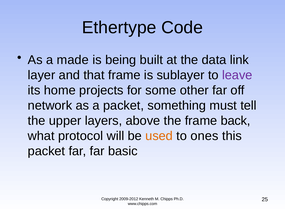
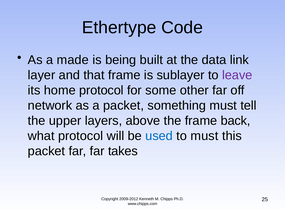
home projects: projects -> protocol
used colour: orange -> blue
to ones: ones -> must
basic: basic -> takes
